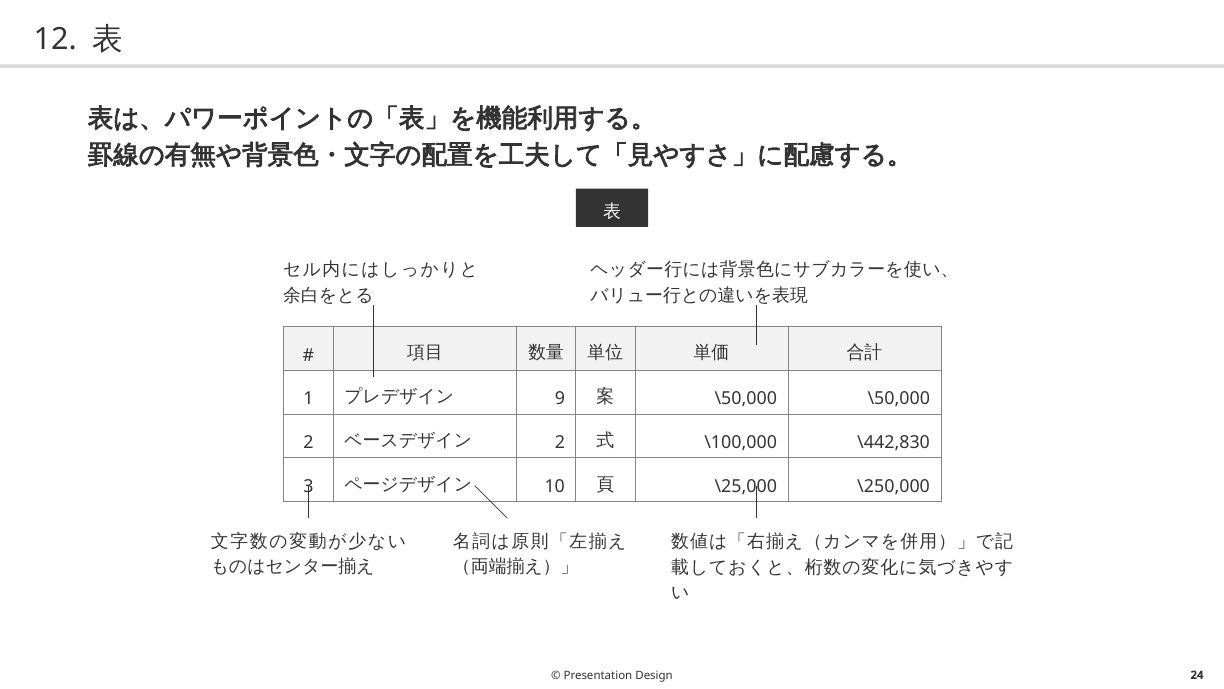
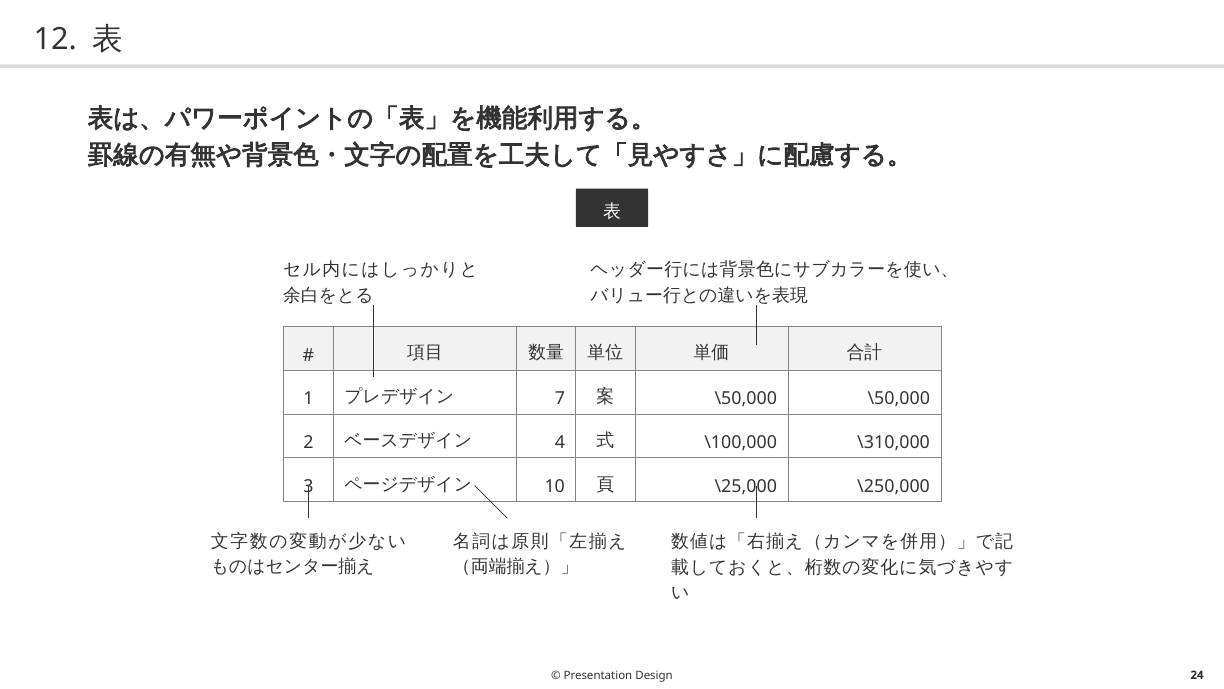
9: 9 -> 7
2 at (560, 442): 2 -> 4
\442,830: \442,830 -> \310,000
